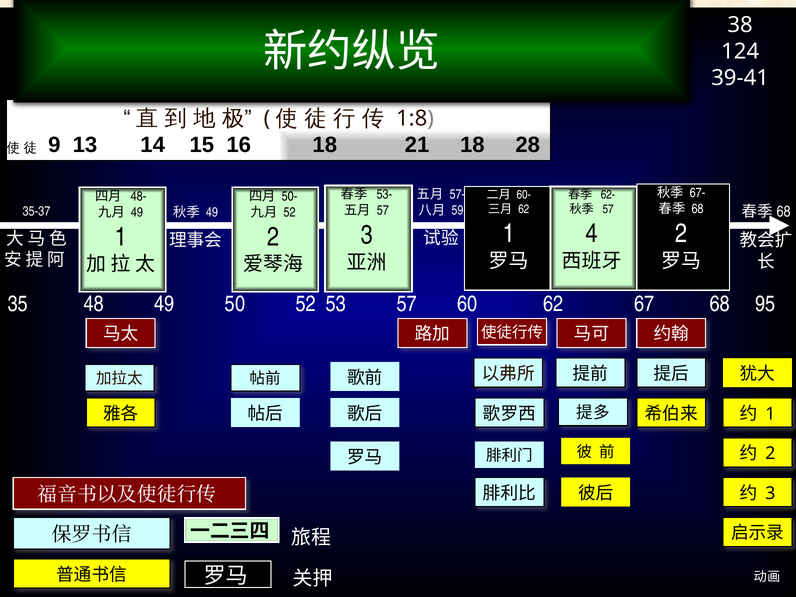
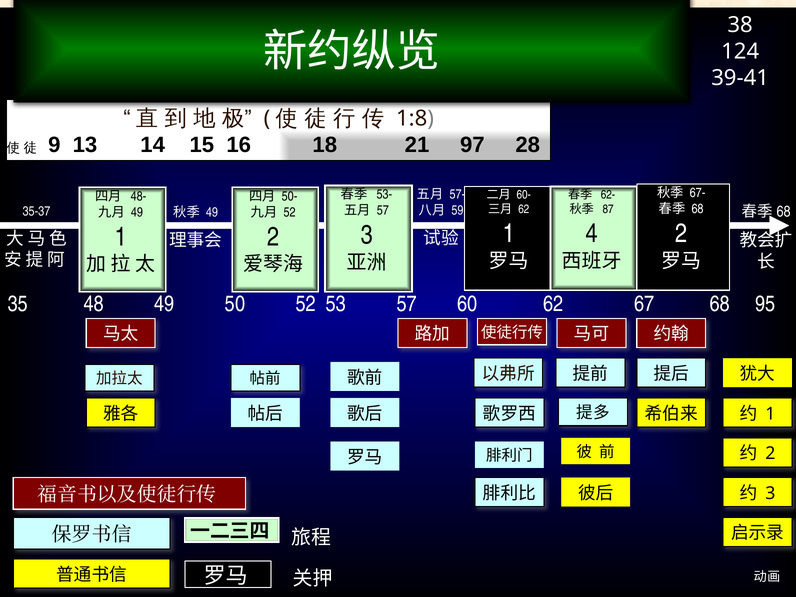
21 18: 18 -> 97
57 at (608, 209): 57 -> 87
